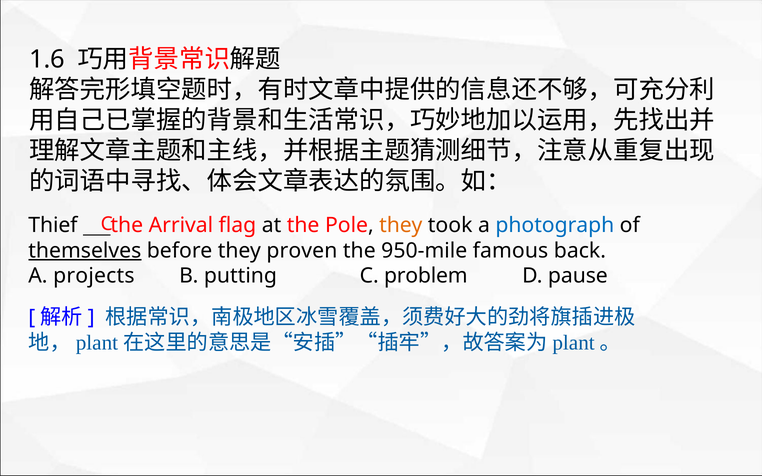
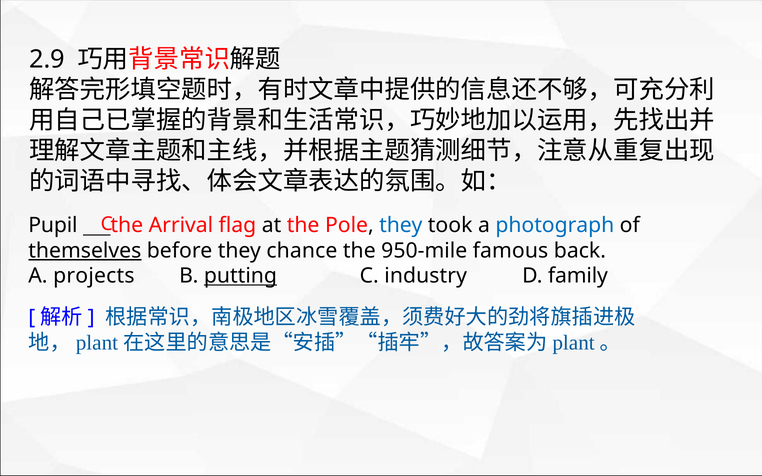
1.6: 1.6 -> 2.9
Thief: Thief -> Pupil
they at (401, 225) colour: orange -> blue
proven: proven -> chance
putting underline: none -> present
problem: problem -> industry
pause: pause -> family
